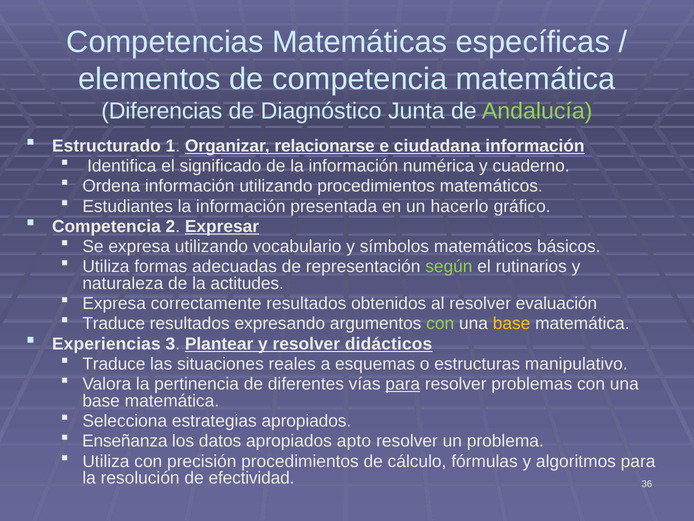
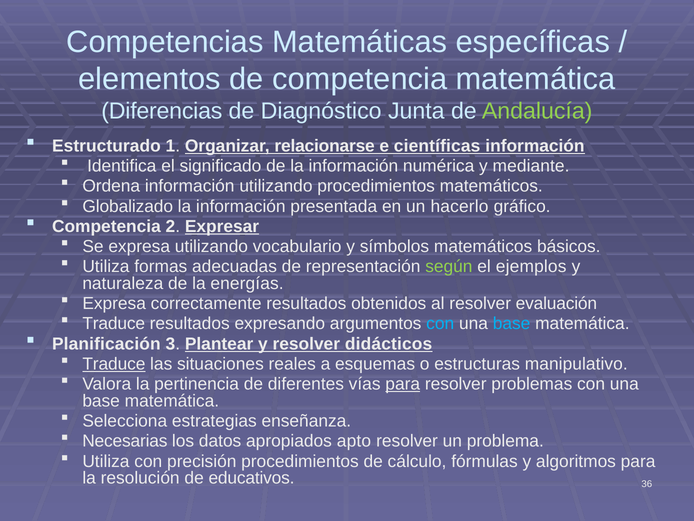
ciudadana: ciudadana -> científicas
cuaderno: cuaderno -> mediante
Estudiantes: Estudiantes -> Globalizado
rutinarios: rutinarios -> ejemplos
actitudes: actitudes -> energías
con at (440, 323) colour: light green -> light blue
base at (512, 323) colour: yellow -> light blue
Experiencias: Experiencias -> Planificación
Traduce at (114, 364) underline: none -> present
estrategias apropiados: apropiados -> enseñanza
Enseñanza: Enseñanza -> Necesarias
efectividad: efectividad -> educativos
